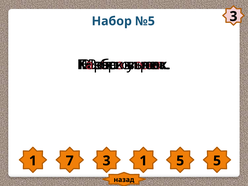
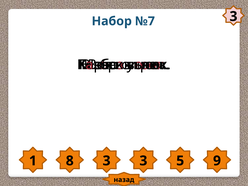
№5: №5 -> №7
7: 7 -> 8
3 1: 1 -> 3
5 5: 5 -> 9
